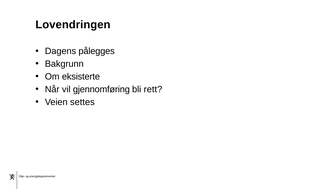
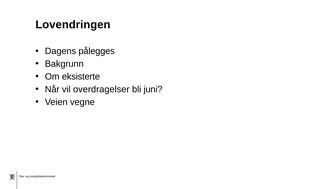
gjennomføring: gjennomføring -> overdragelser
rett: rett -> juni
settes: settes -> vegne
